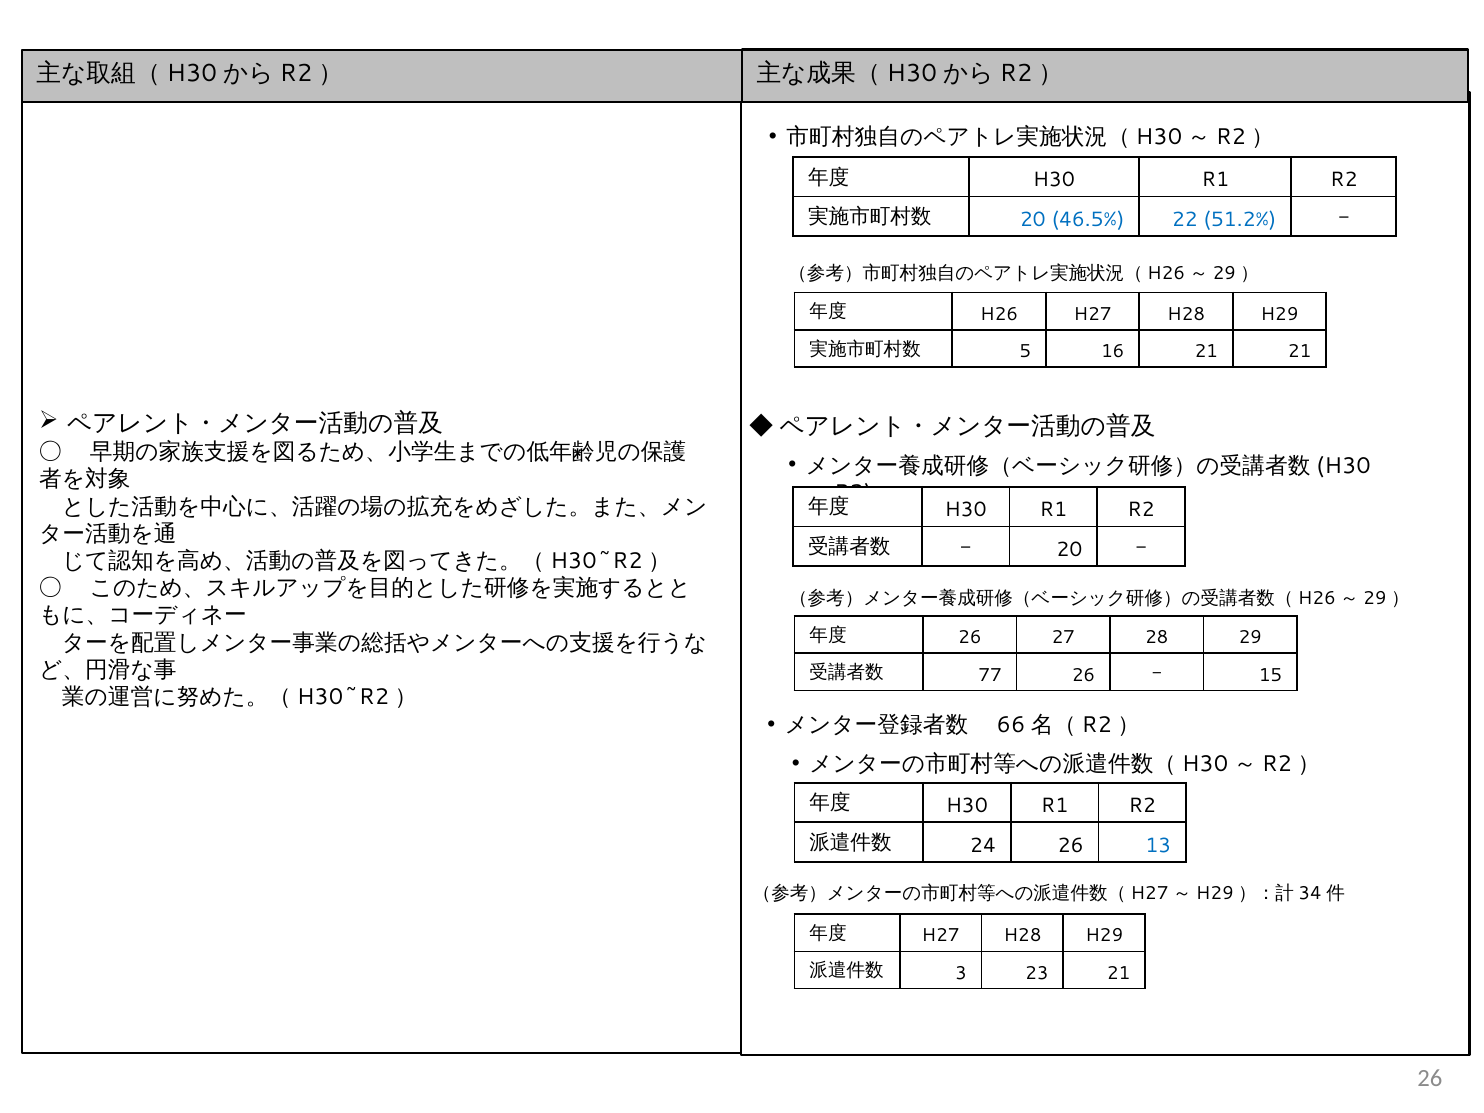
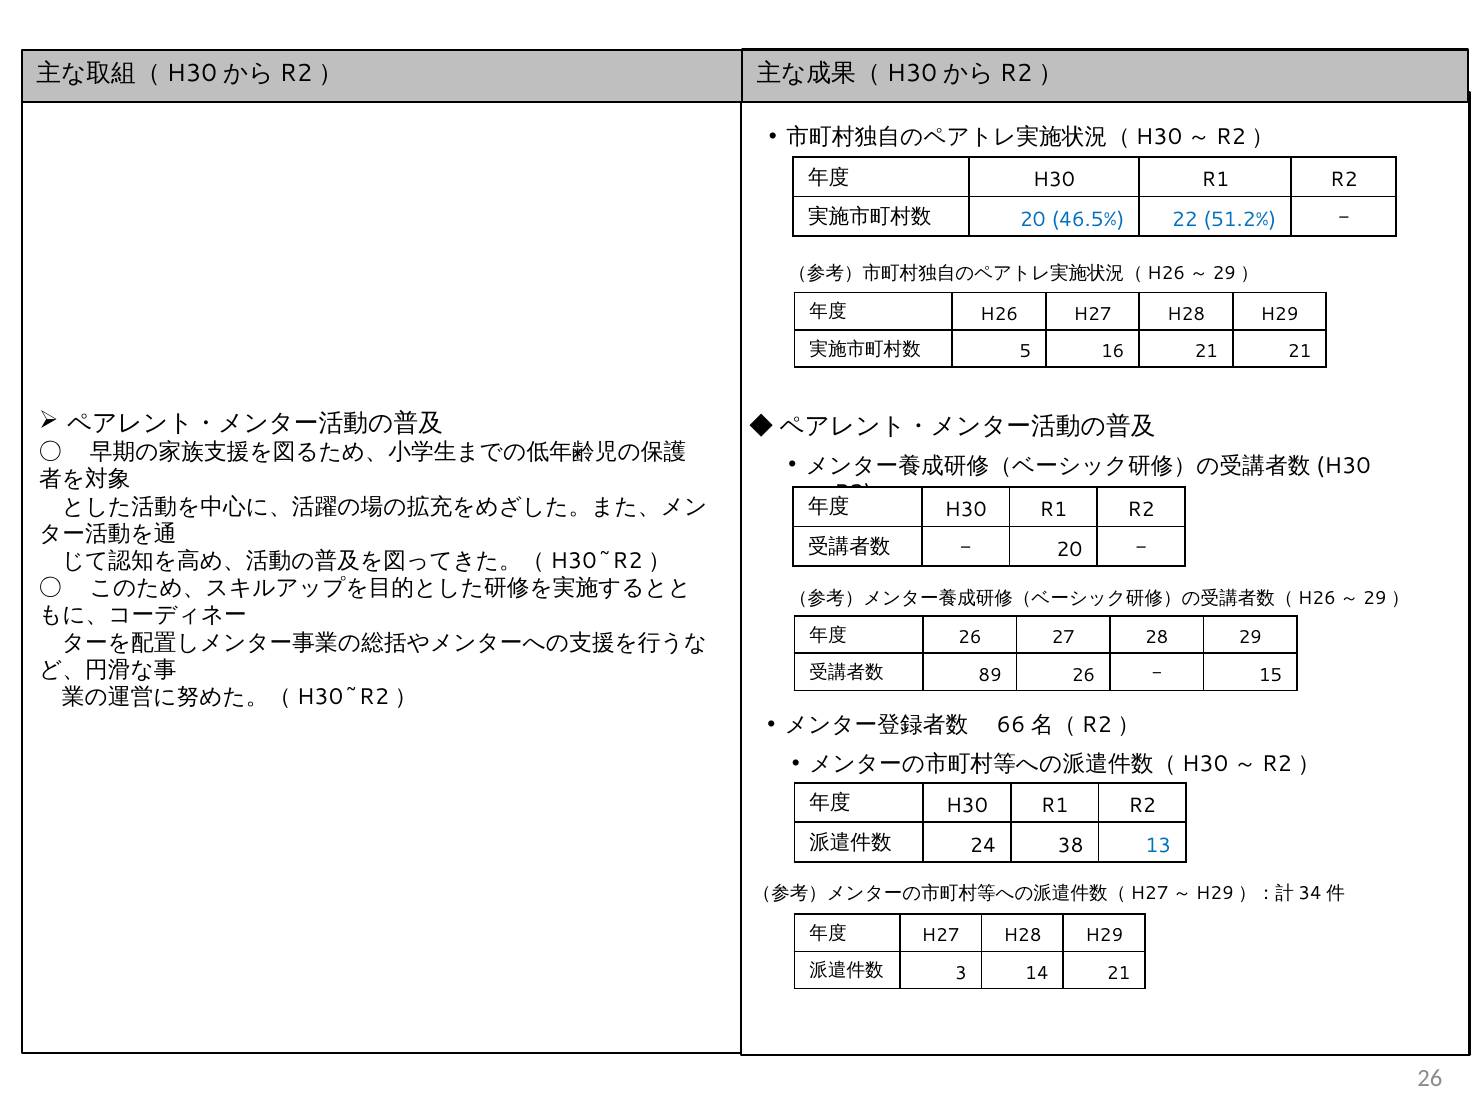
77: 77 -> 89
24 26: 26 -> 38
23: 23 -> 14
